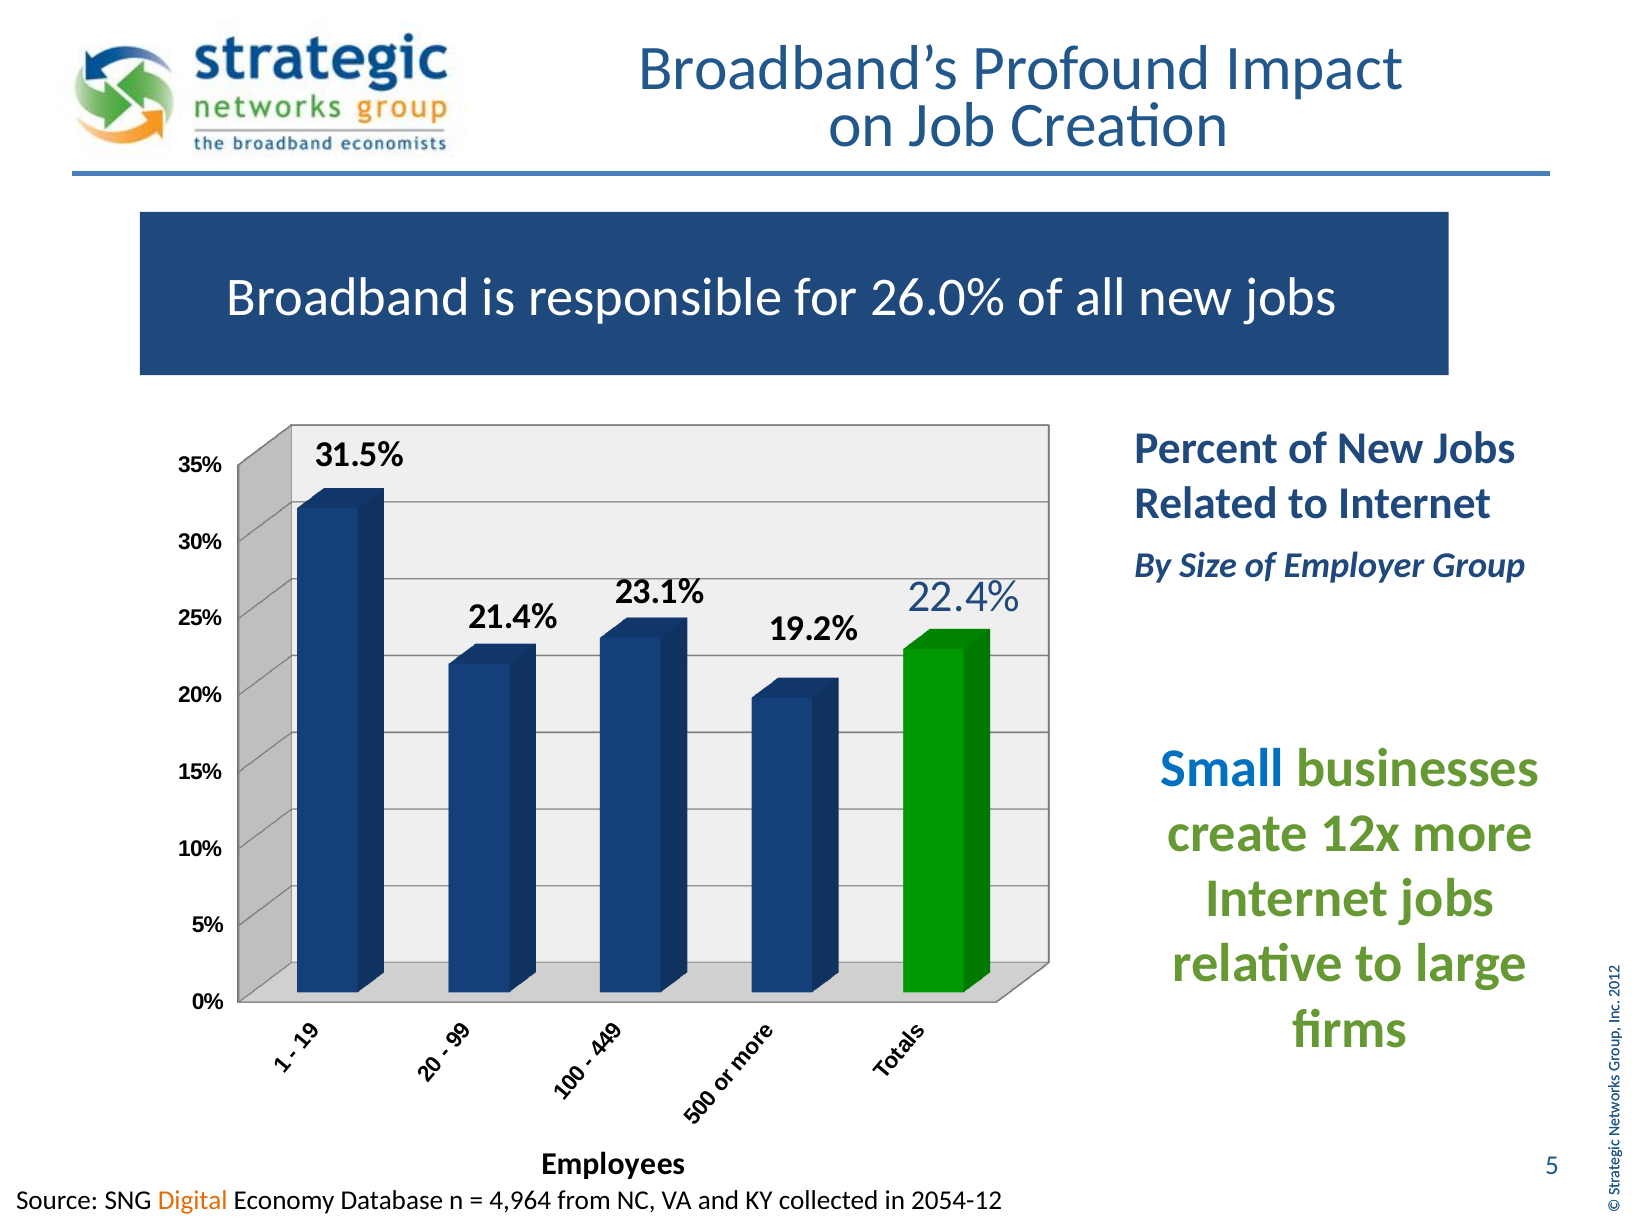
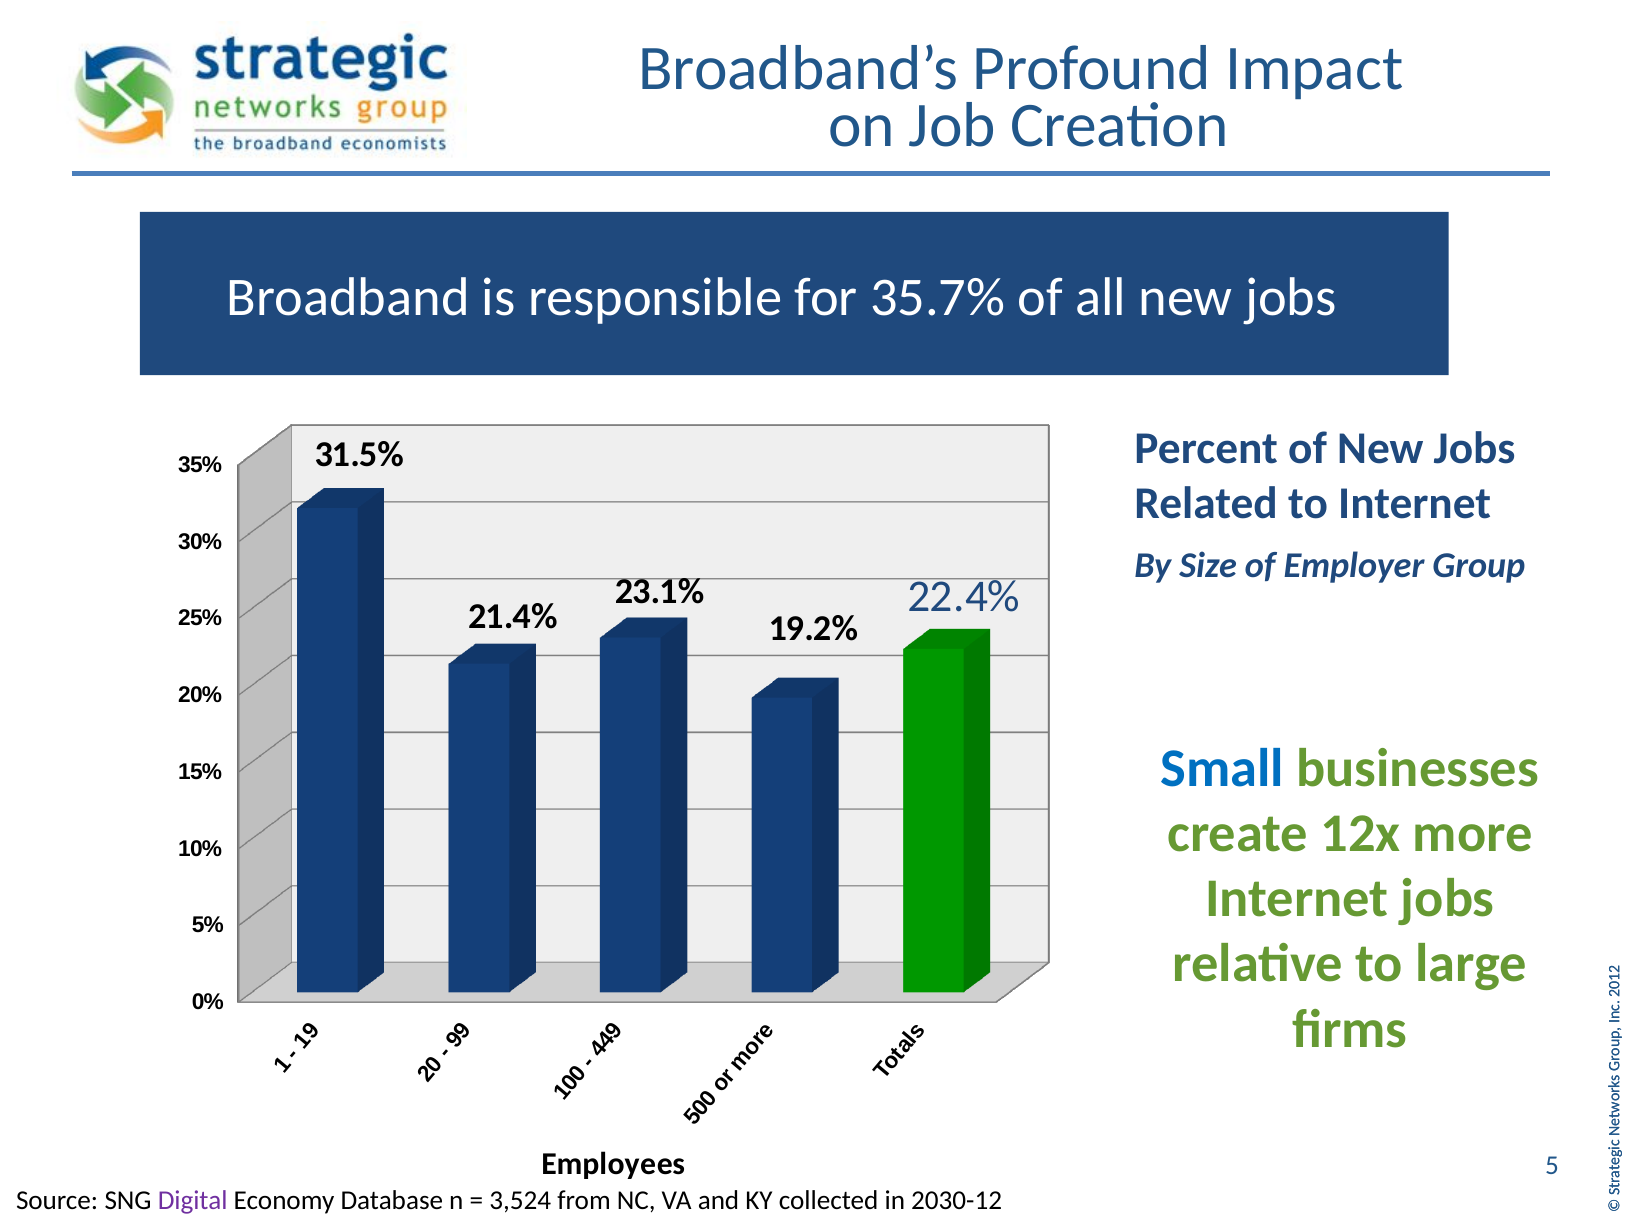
26.0%: 26.0% -> 35.7%
Digital colour: orange -> purple
4,964: 4,964 -> 3,524
2054-12: 2054-12 -> 2030-12
